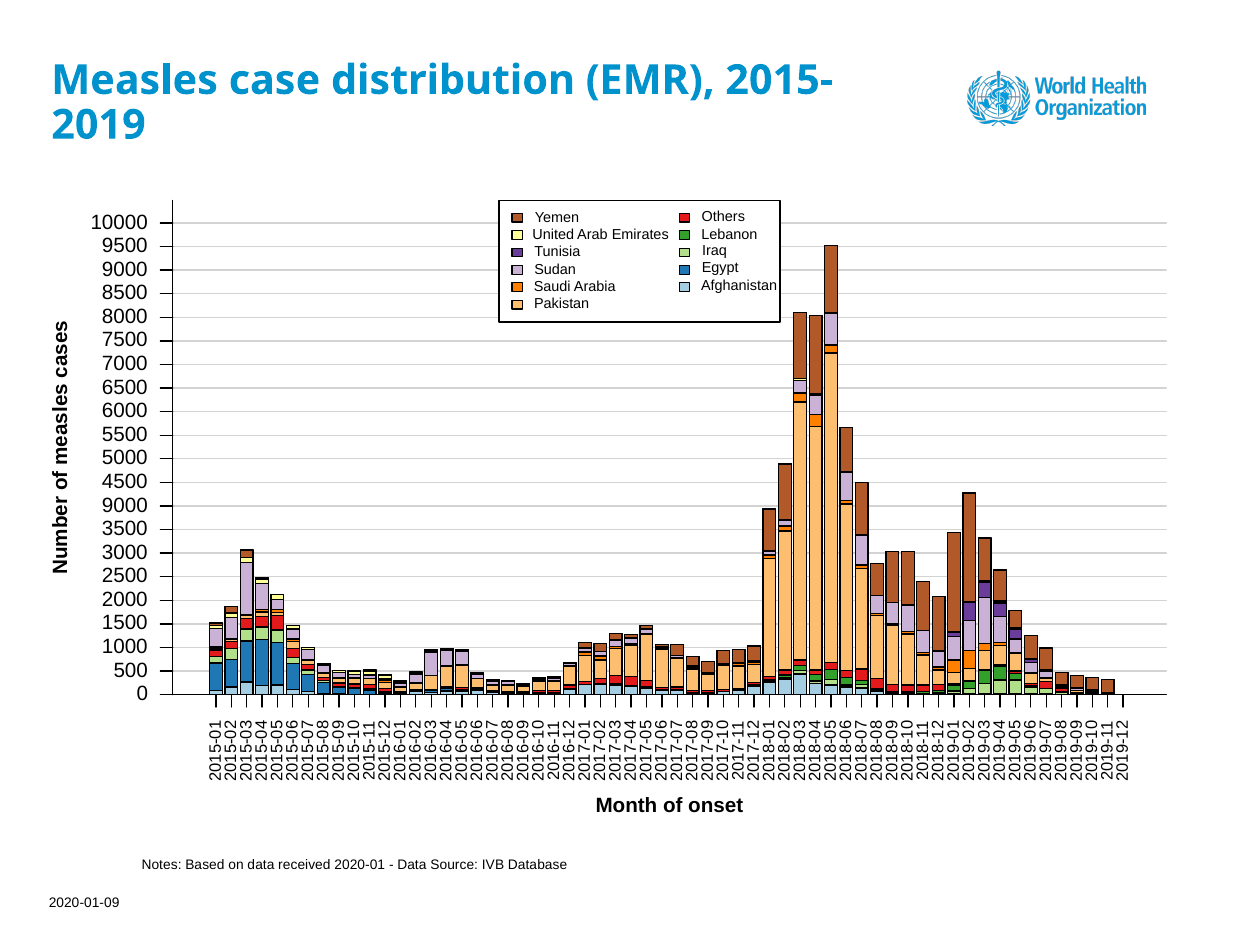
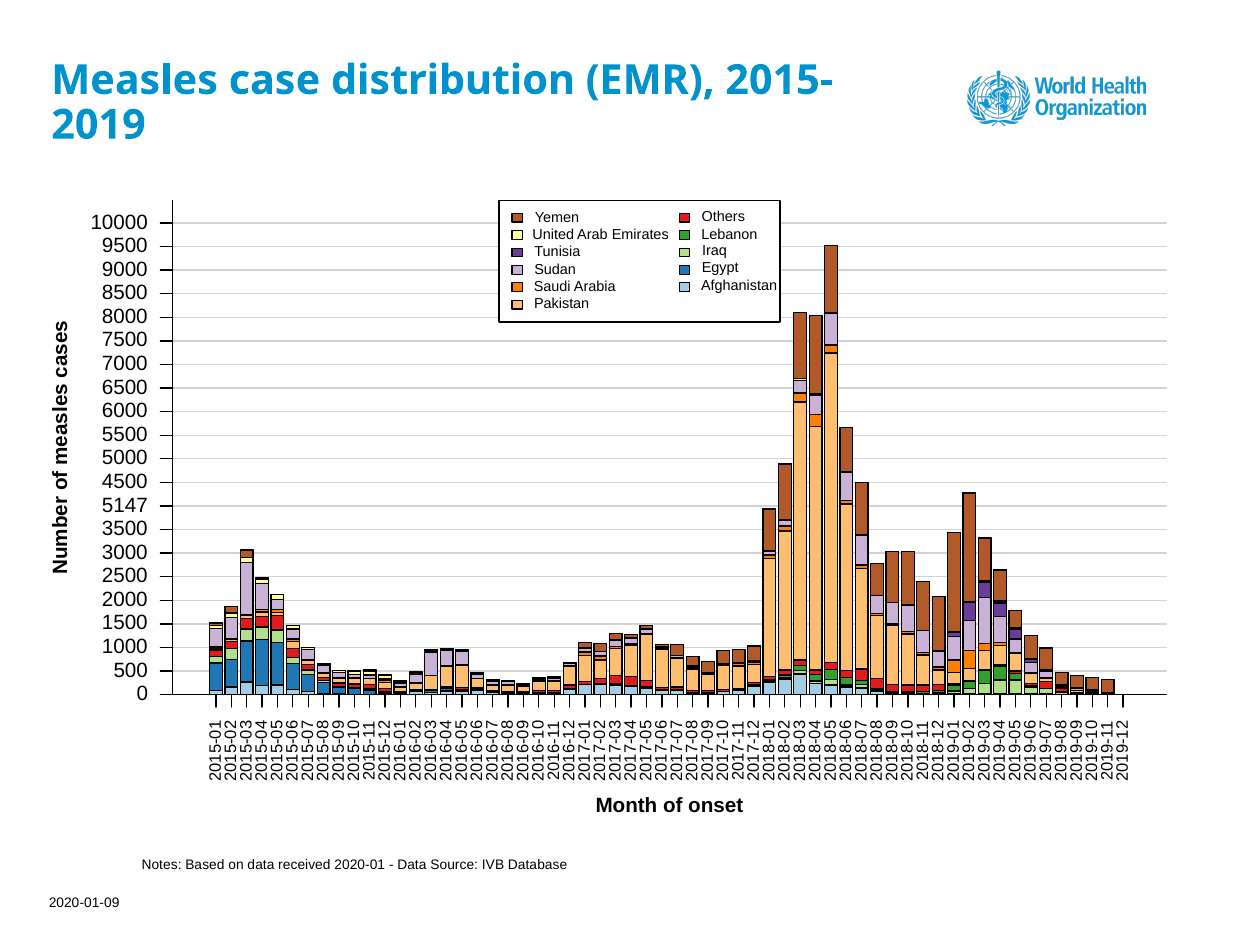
9000 at (125, 505): 9000 -> 5147
